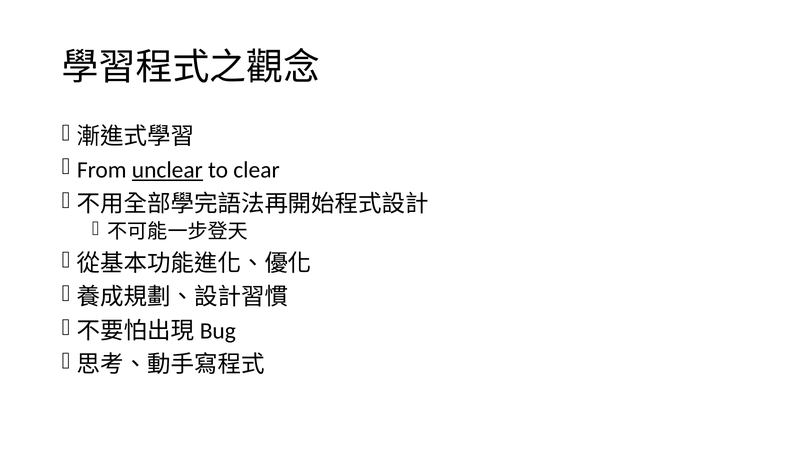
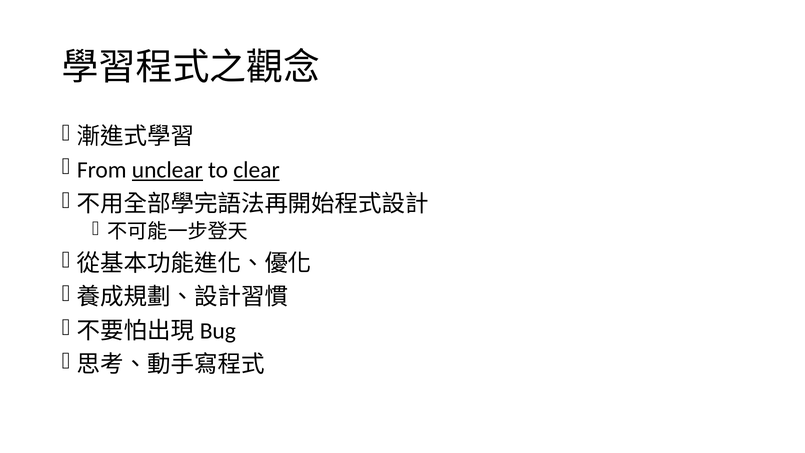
clear underline: none -> present
